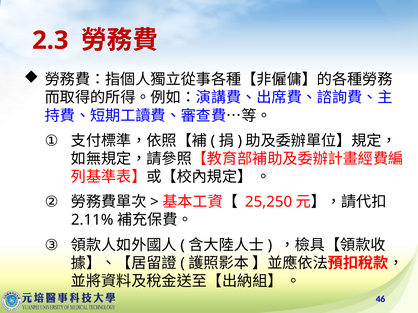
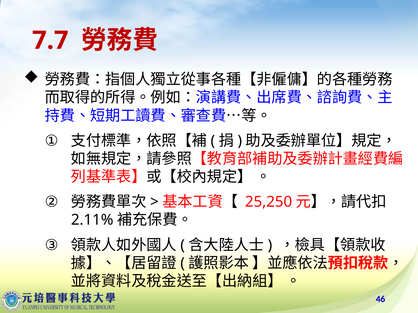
2.3: 2.3 -> 7.7
